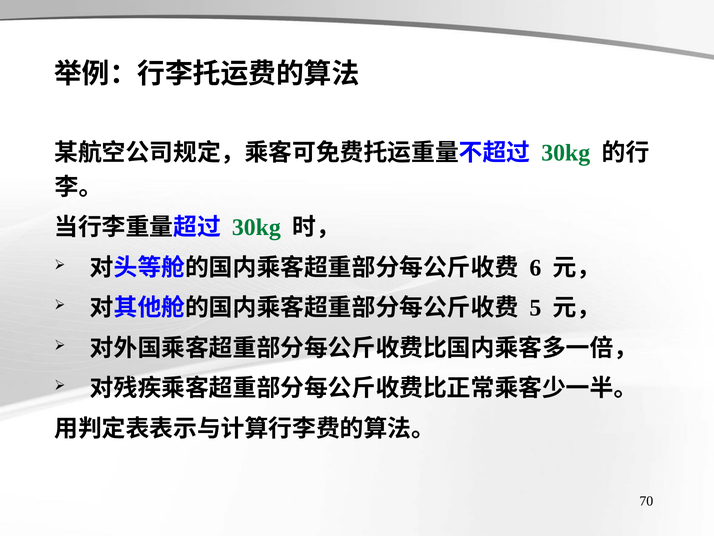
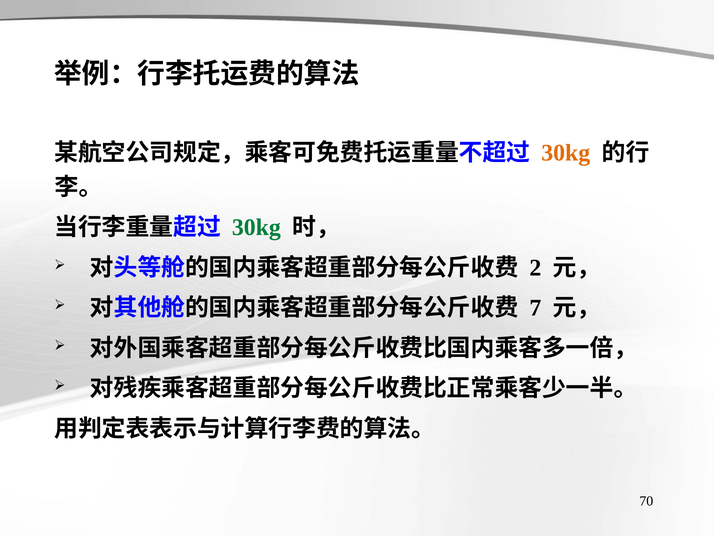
30kg at (566, 153) colour: green -> orange
6: 6 -> 2
5: 5 -> 7
